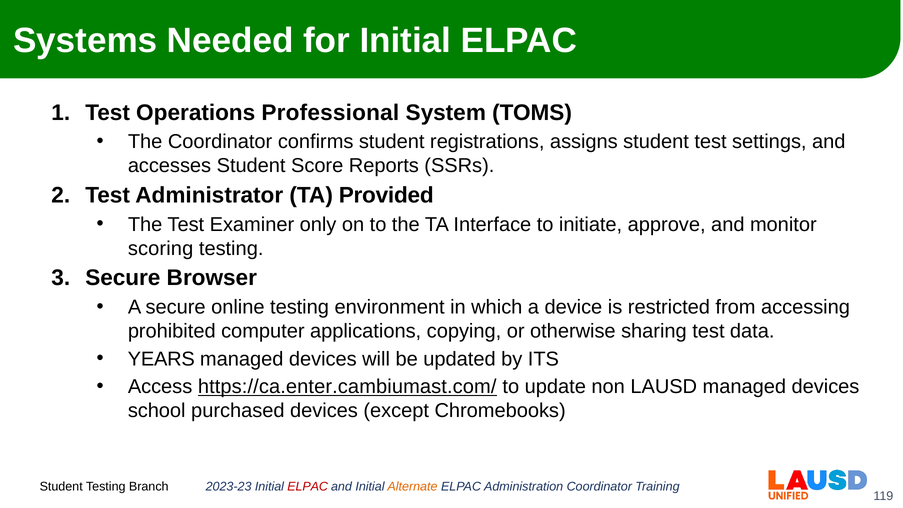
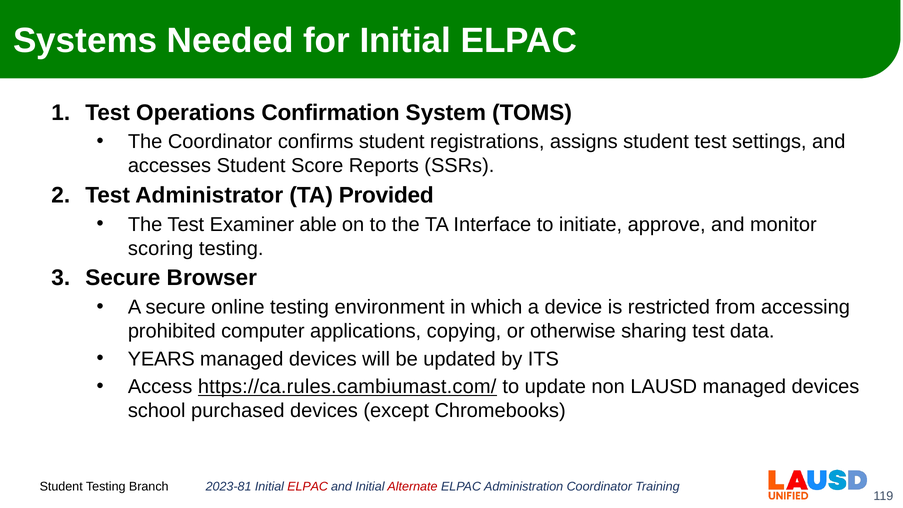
Professional: Professional -> Confirmation
only: only -> able
https://ca.enter.cambiumast.com/: https://ca.enter.cambiumast.com/ -> https://ca.rules.cambiumast.com/
2023-23: 2023-23 -> 2023-81
Alternate colour: orange -> red
